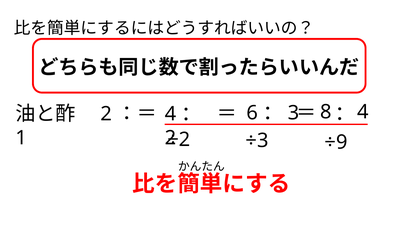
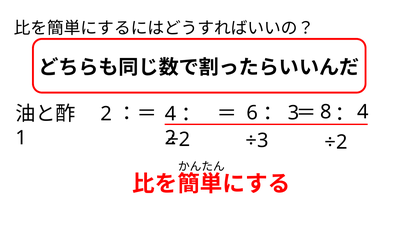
÷3 ÷9: ÷9 -> ÷2
